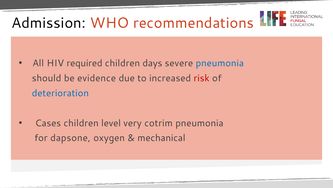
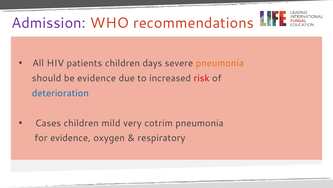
Admission colour: black -> purple
required: required -> patients
pneumonia at (220, 63) colour: blue -> orange
level: level -> mild
for dapsone: dapsone -> evidence
mechanical: mechanical -> respiratory
